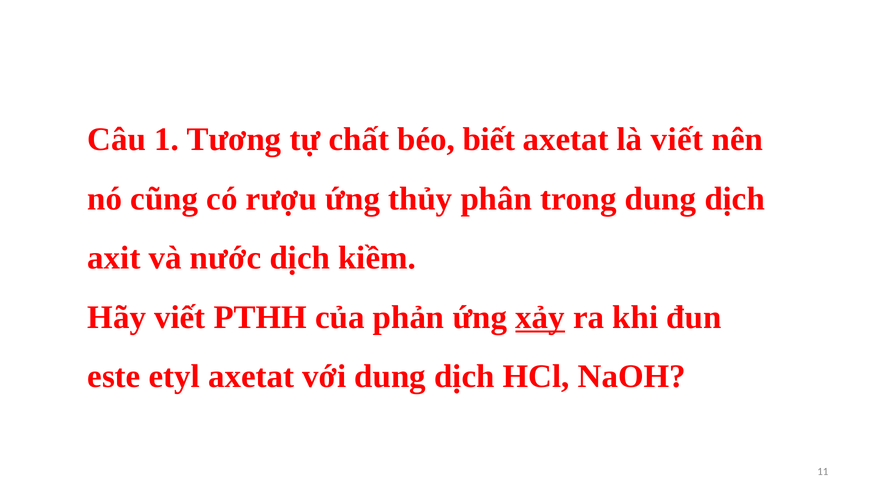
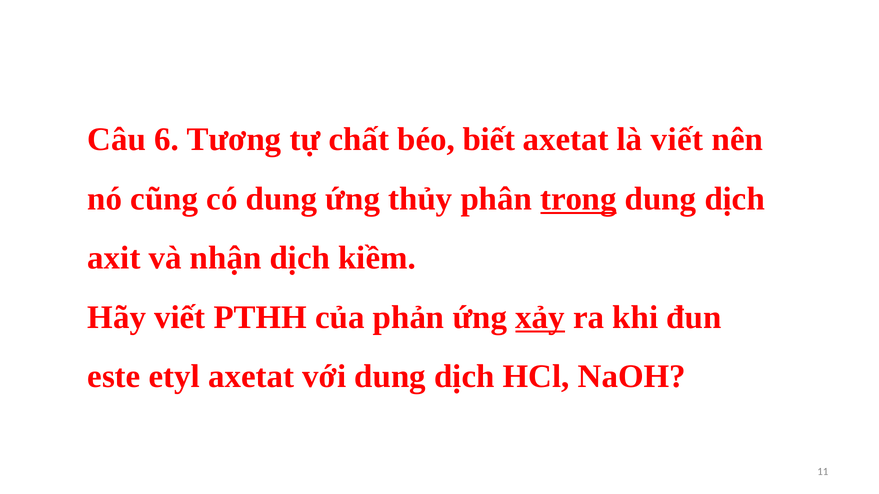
1: 1 -> 6
có rượu: rượu -> dung
trong underline: none -> present
nước: nước -> nhận
